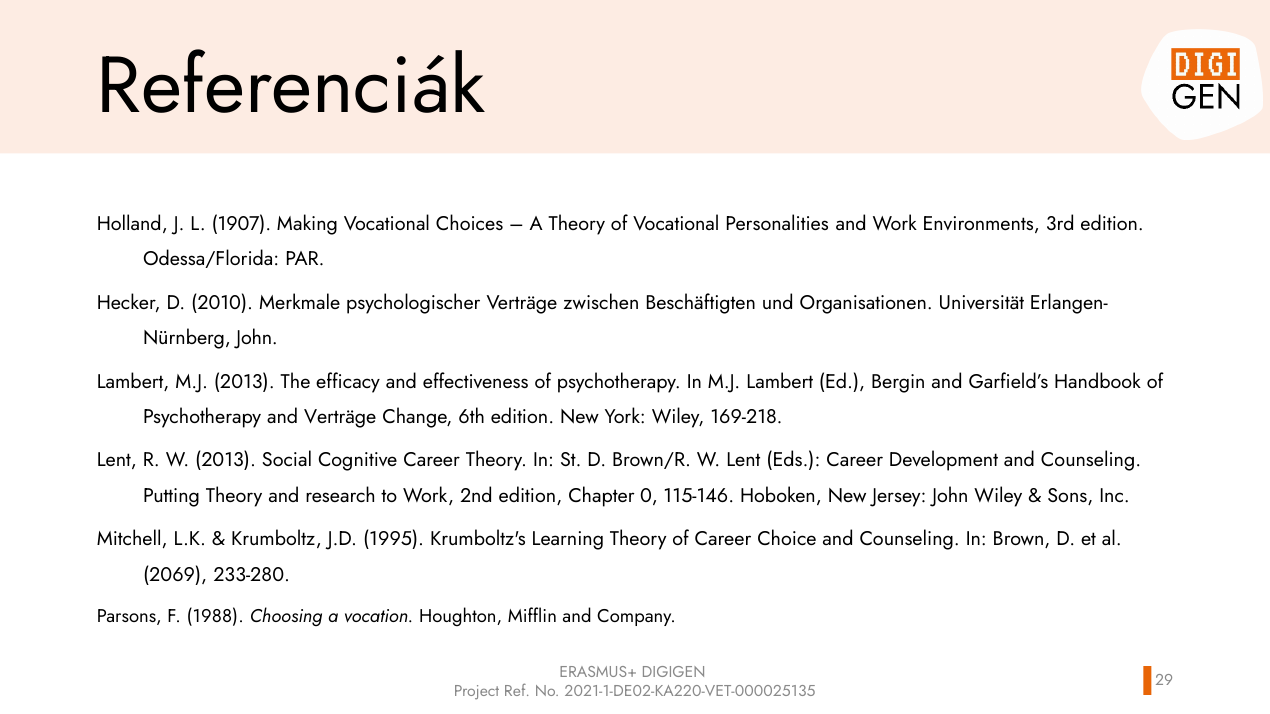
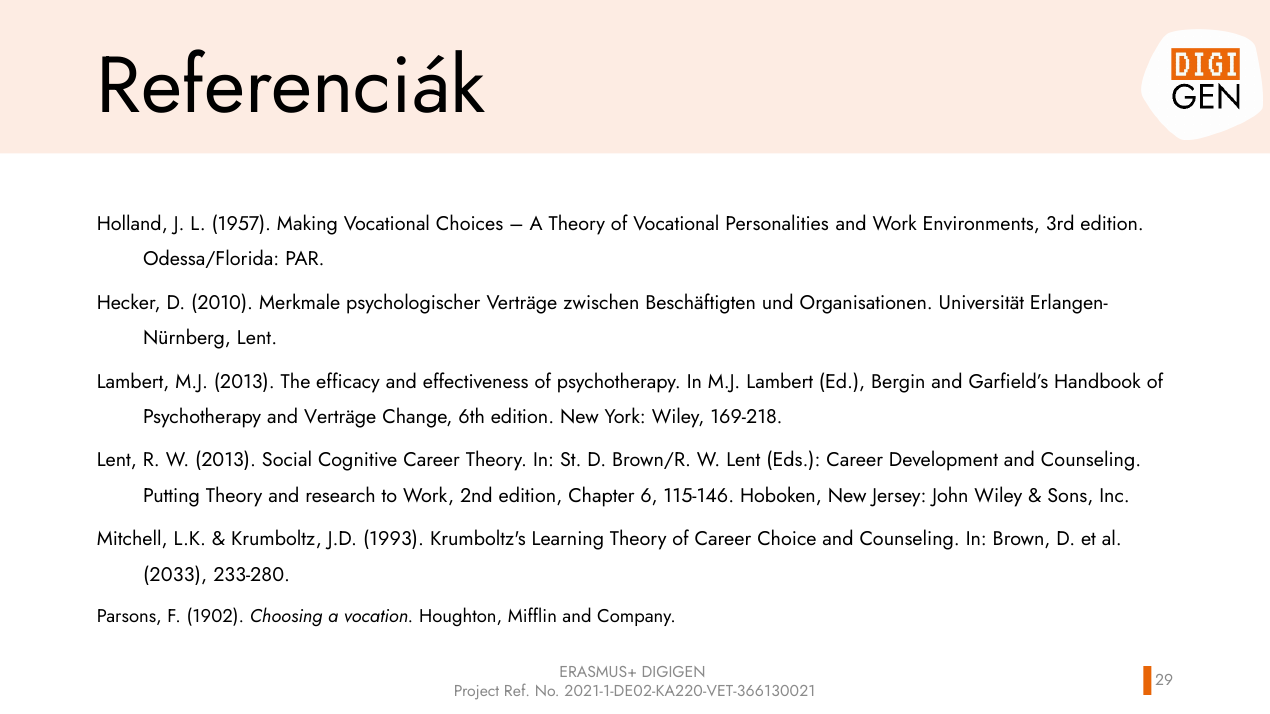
1907: 1907 -> 1957
John at (257, 338): John -> Lent
0: 0 -> 6
1995: 1995 -> 1993
2069: 2069 -> 2033
1988: 1988 -> 1902
2021-1-DE02-KA220-VET-000025135: 2021-1-DE02-KA220-VET-000025135 -> 2021-1-DE02-KA220-VET-366130021
